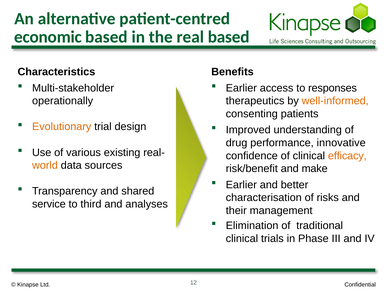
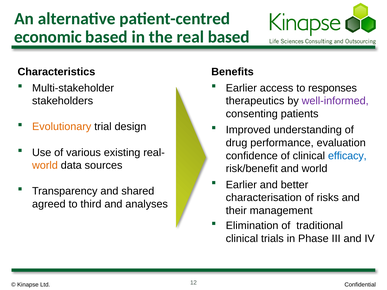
operationally: operationally -> stakeholders
well-informed colour: orange -> purple
innovative: innovative -> evaluation
efficacy colour: orange -> blue
and make: make -> world
service: service -> agreed
